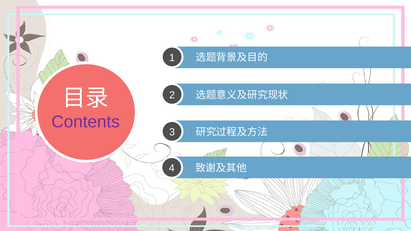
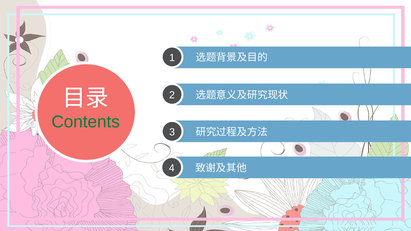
Contents colour: purple -> green
